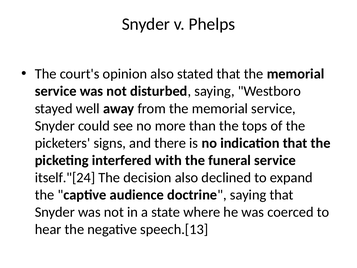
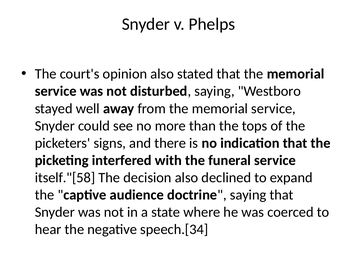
itself."[24: itself."[24 -> itself."[58
speech.[13: speech.[13 -> speech.[34
